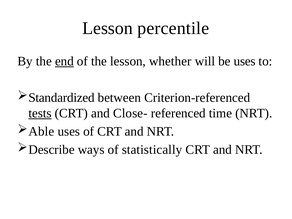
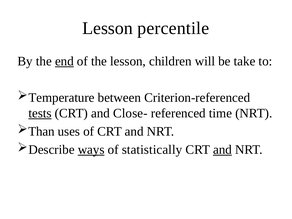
whether: whether -> children
be uses: uses -> take
Standardized: Standardized -> Temperature
Able: Able -> Than
ways underline: none -> present
and at (222, 150) underline: none -> present
